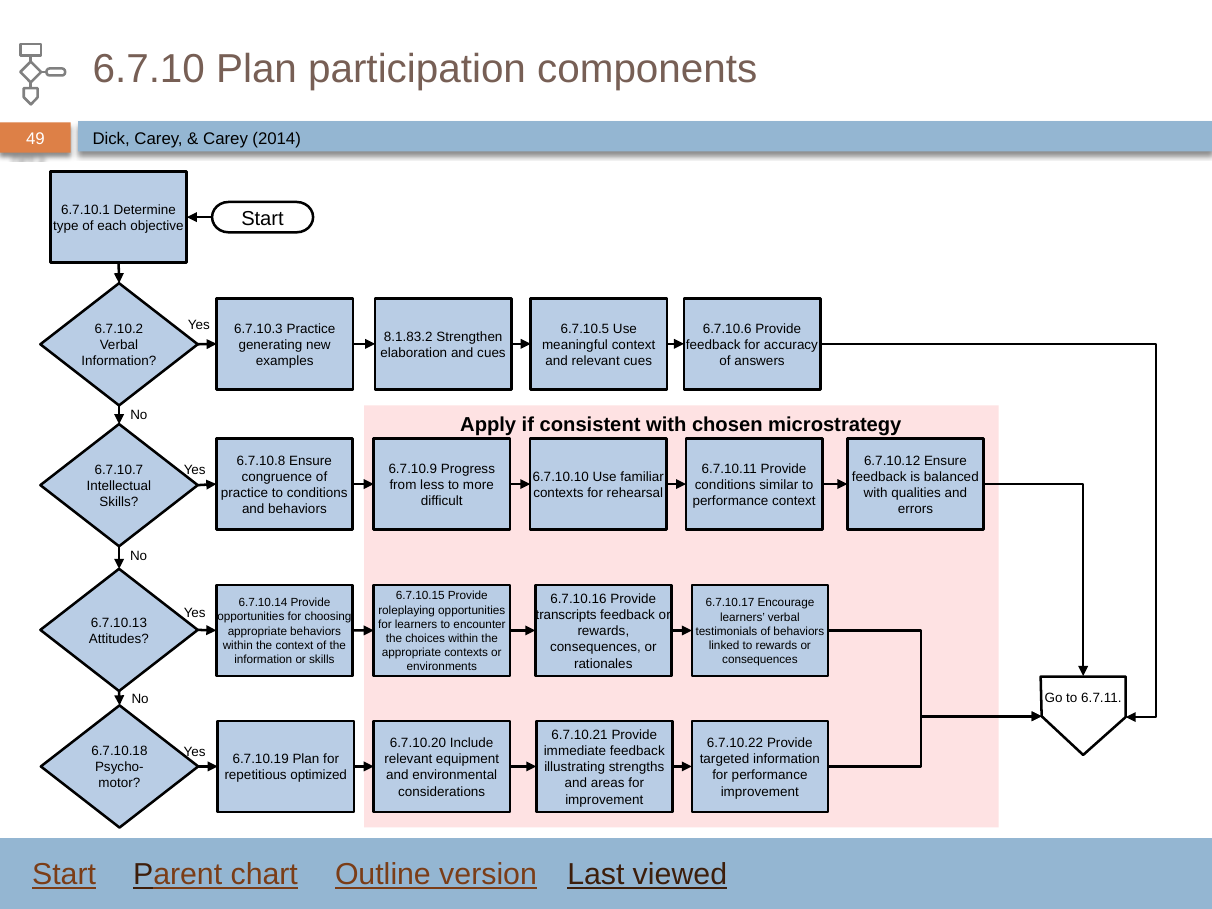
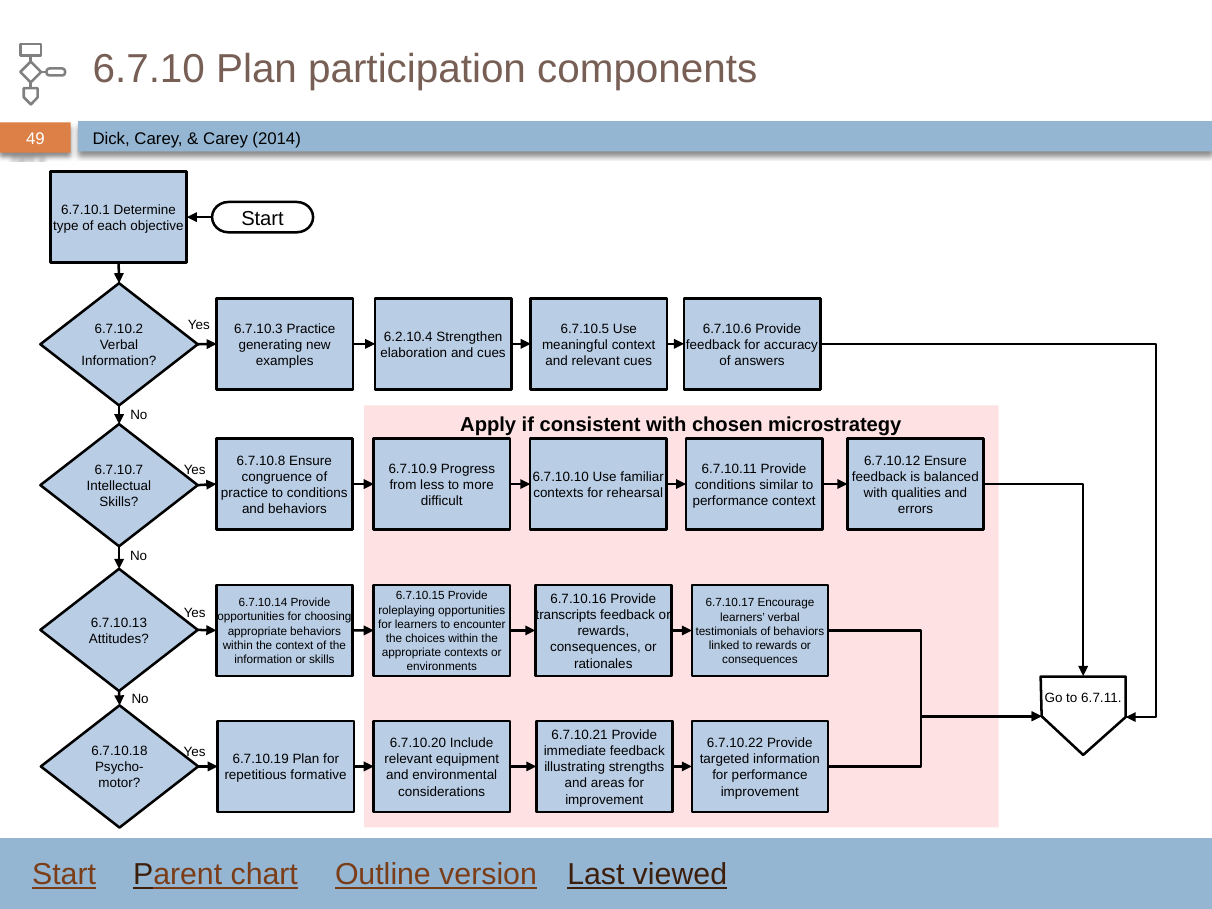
8.1.83.2: 8.1.83.2 -> 6.2.10.4
optimized: optimized -> formative
